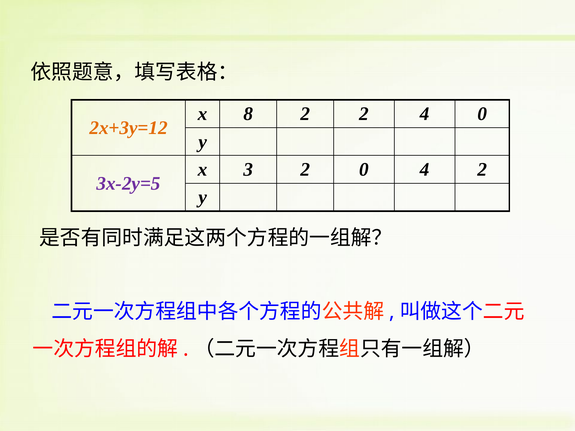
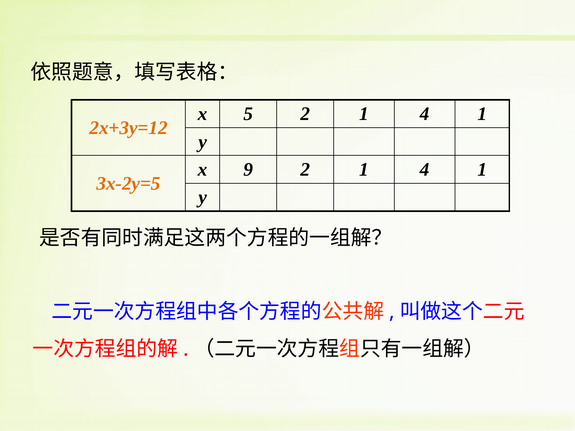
8: 8 -> 5
2 at (364, 114): 2 -> 1
0 at (482, 114): 0 -> 1
3: 3 -> 9
0 at (364, 170): 0 -> 1
2 at (482, 170): 2 -> 1
3x-2y=5 colour: purple -> orange
